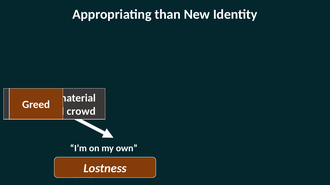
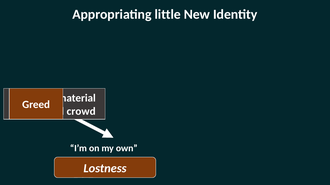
than: than -> little
